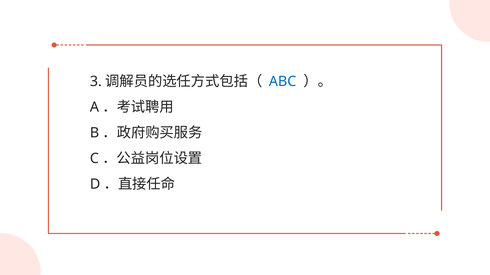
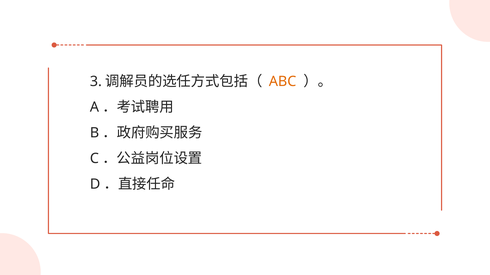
ABC colour: blue -> orange
